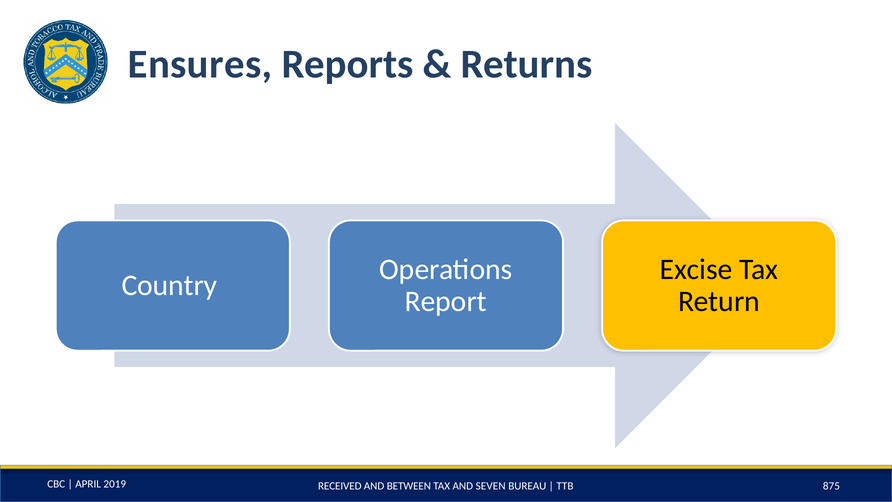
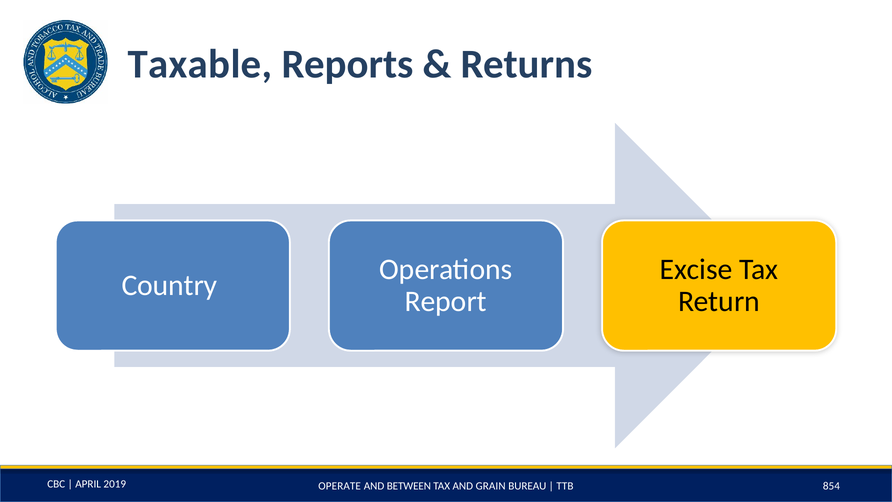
Ensures: Ensures -> Taxable
RECEIVED: RECEIVED -> OPERATE
SEVEN: SEVEN -> GRAIN
875: 875 -> 854
